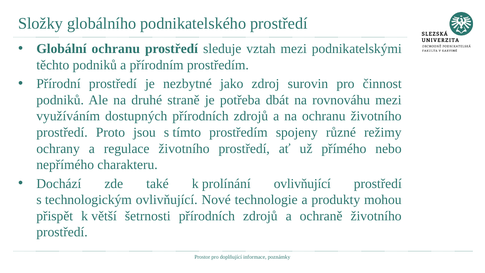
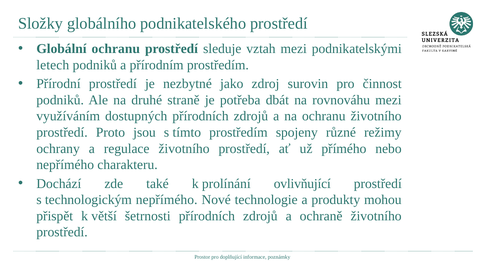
těchto: těchto -> letech
technologickým ovlivňující: ovlivňující -> nepřímého
